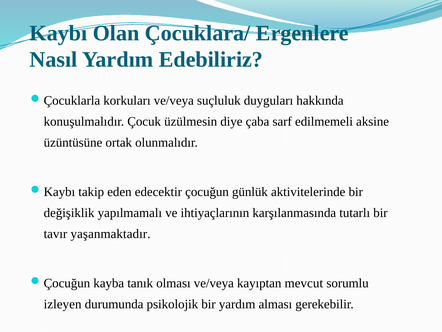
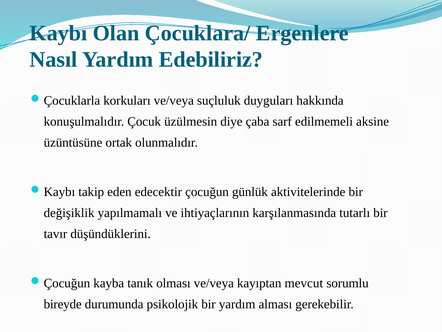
yaşanmaktadır: yaşanmaktadır -> düşündüklerini
izleyen: izleyen -> bireyde
